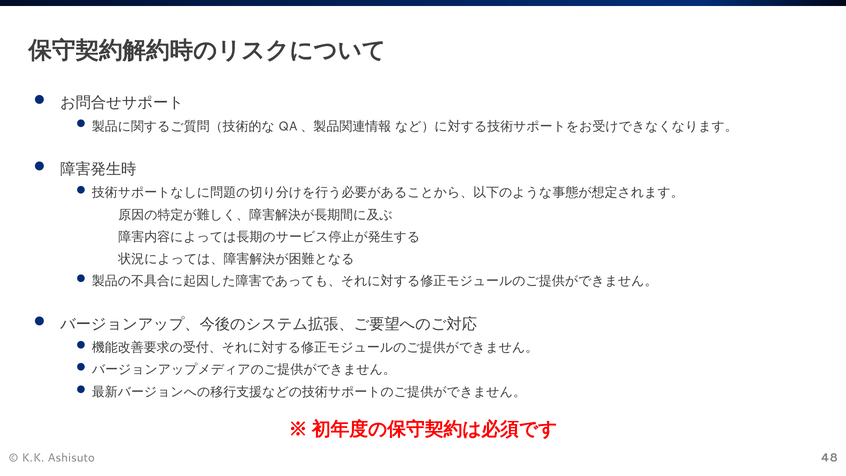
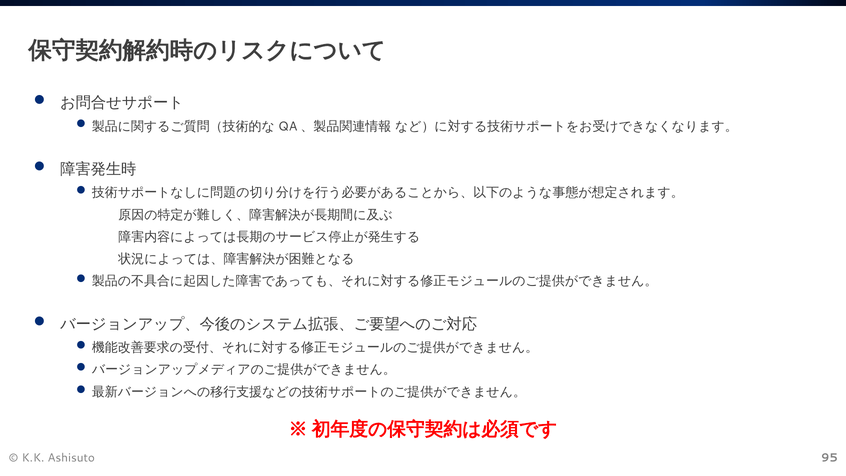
48: 48 -> 95
